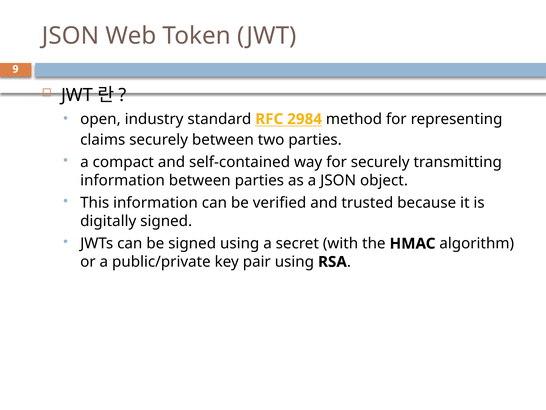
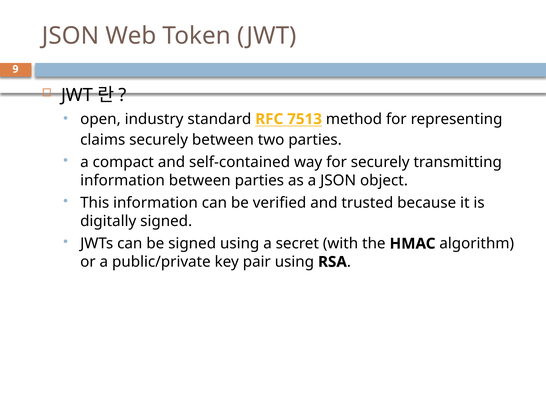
2984: 2984 -> 7513
